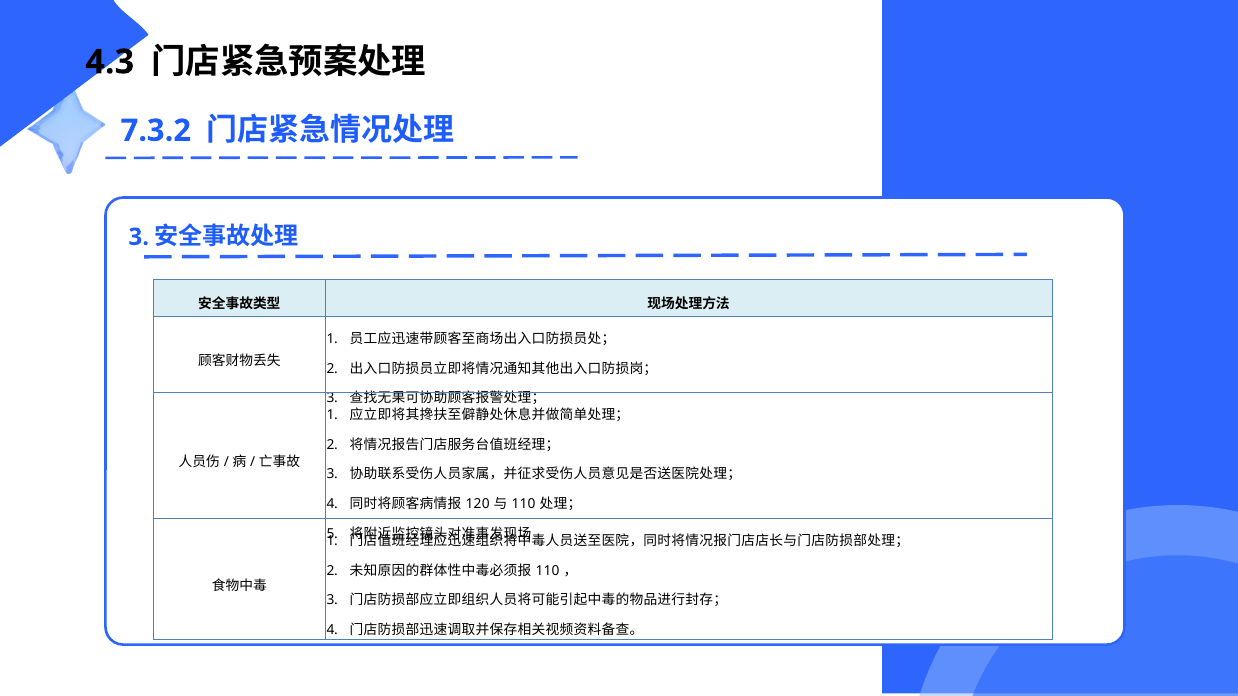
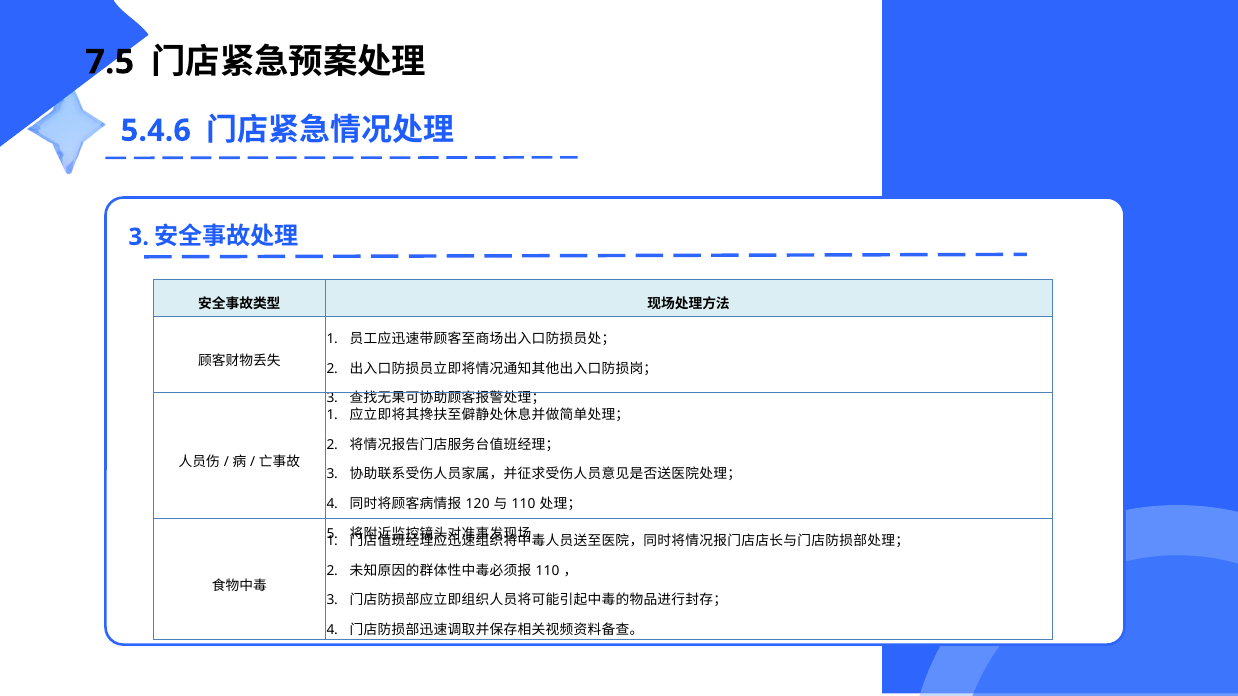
4.3: 4.3 -> 7.5
7.3.2: 7.3.2 -> 5.4.6
